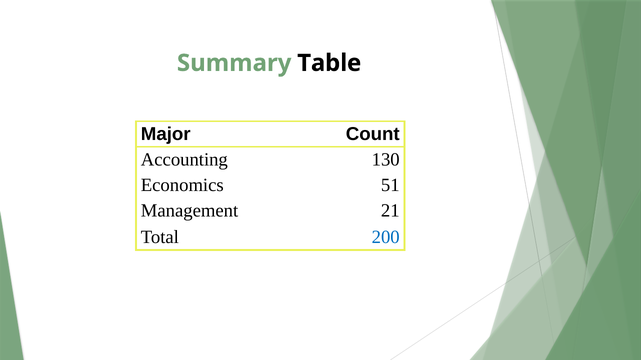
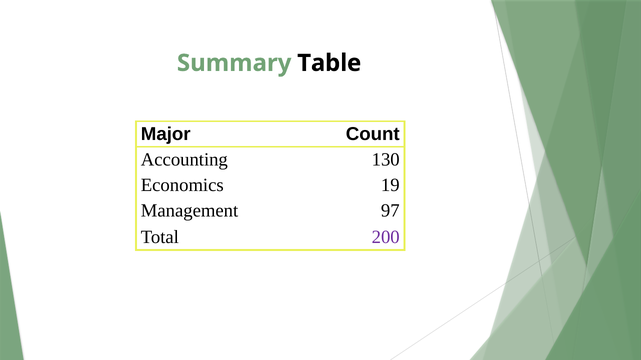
51: 51 -> 19
21: 21 -> 97
200 colour: blue -> purple
